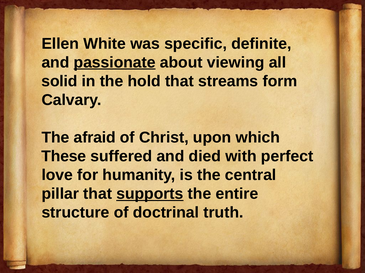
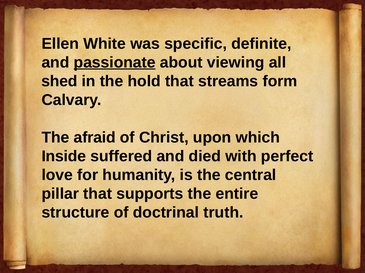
solid: solid -> shed
These: These -> Inside
supports underline: present -> none
